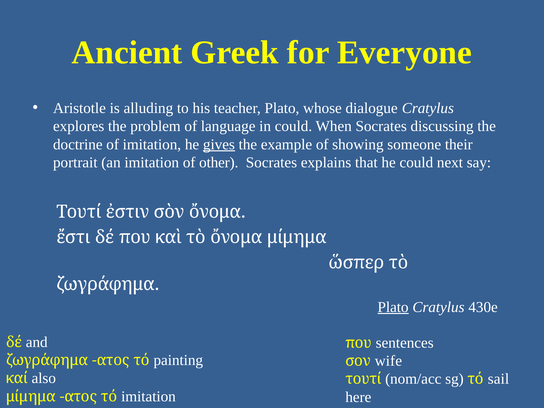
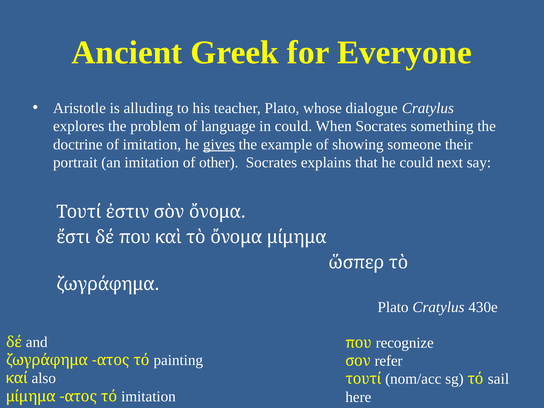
discussing: discussing -> something
Plato at (393, 307) underline: present -> none
sentences: sentences -> recognize
wife: wife -> refer
